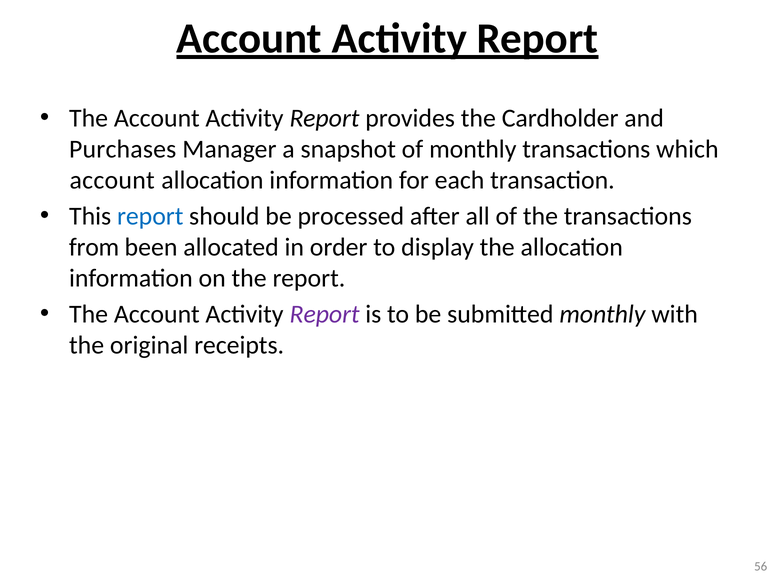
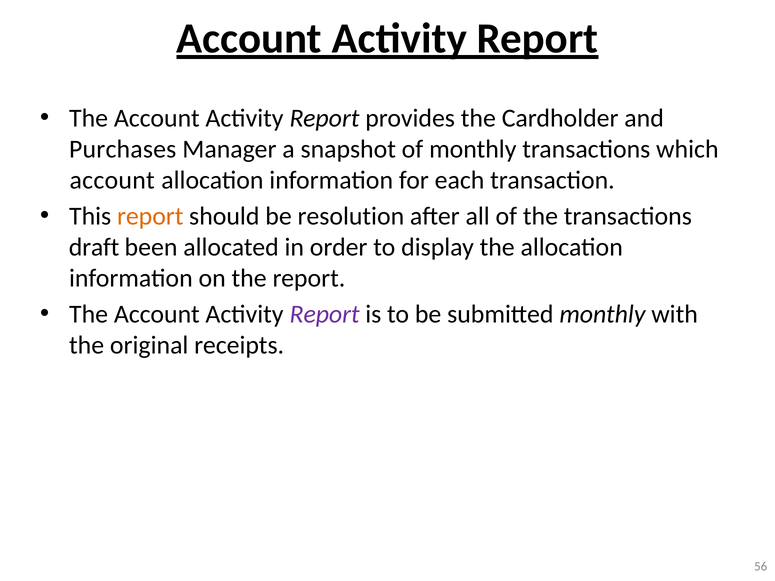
report at (150, 216) colour: blue -> orange
processed: processed -> resolution
from: from -> draft
